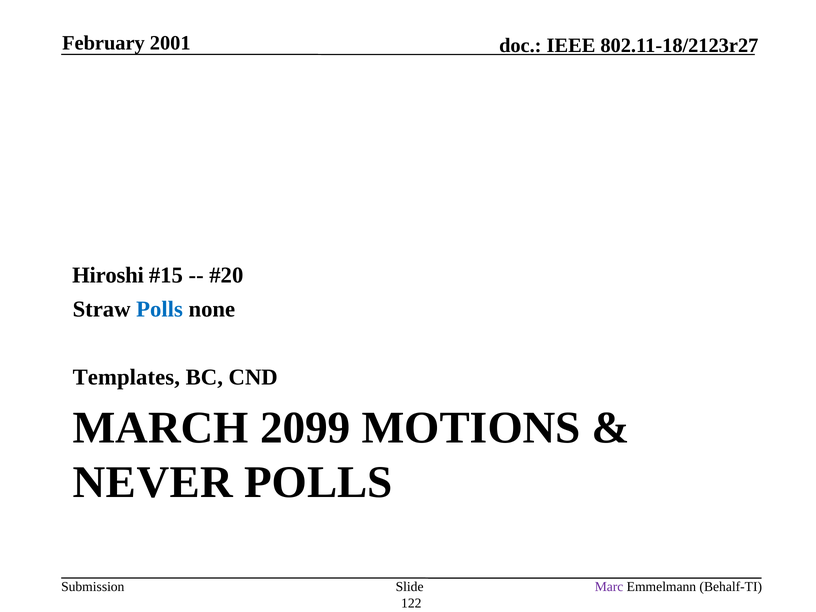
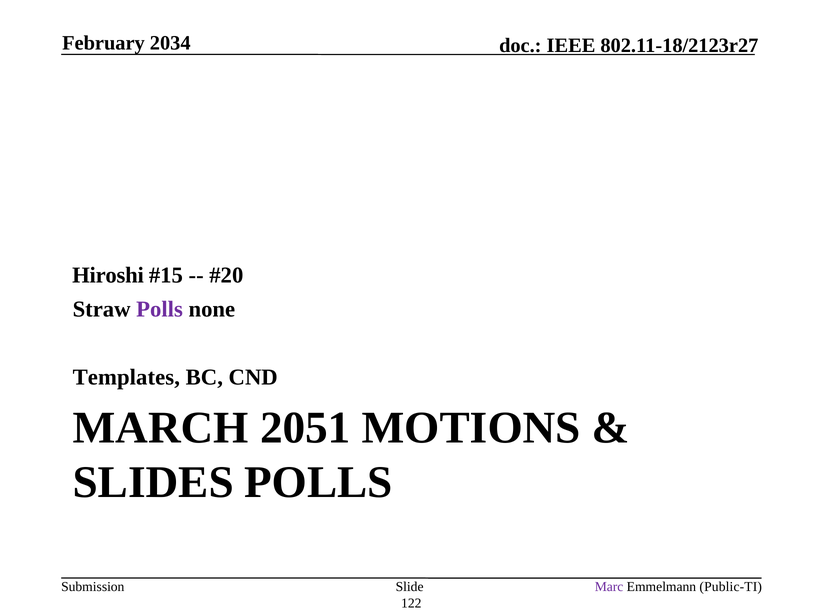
2001: 2001 -> 2034
Polls at (160, 309) colour: blue -> purple
2099: 2099 -> 2051
NEVER: NEVER -> SLIDES
Behalf-TI: Behalf-TI -> Public-TI
